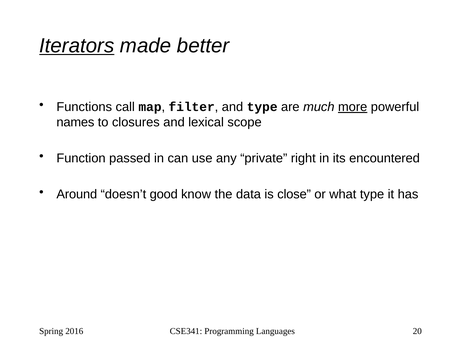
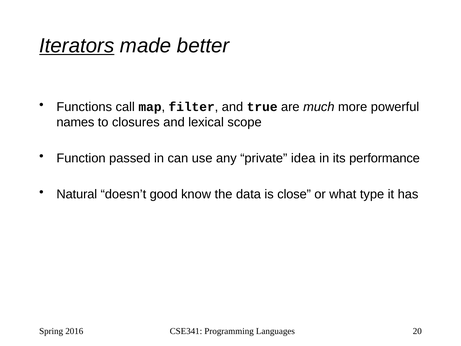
and type: type -> true
more underline: present -> none
right: right -> idea
encountered: encountered -> performance
Around: Around -> Natural
